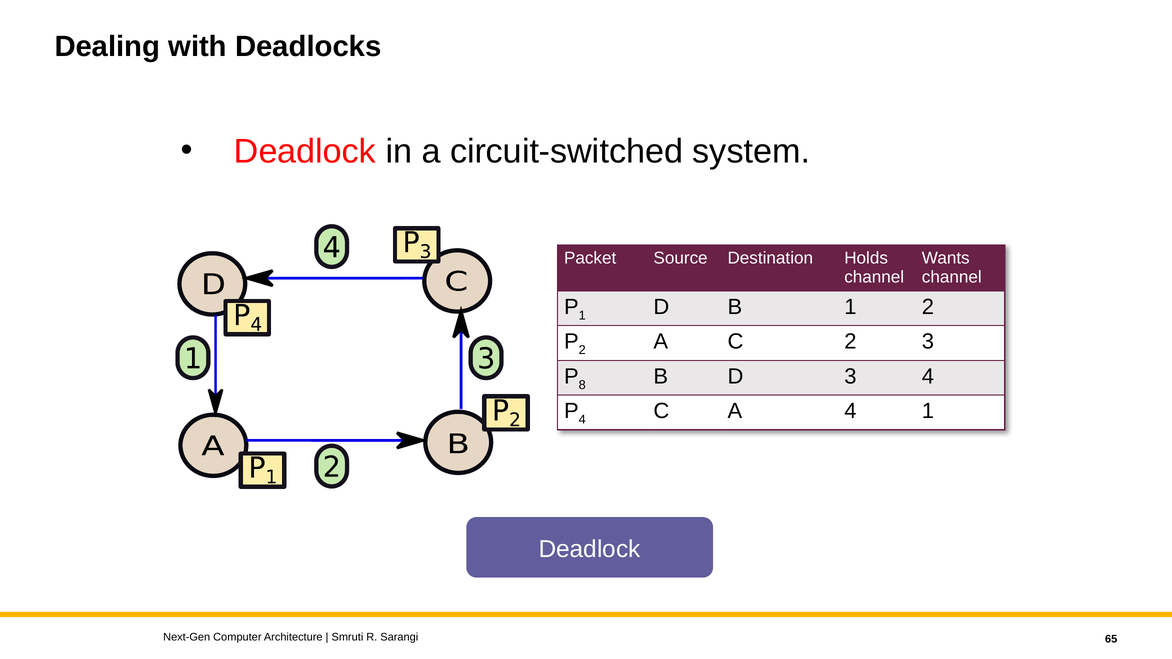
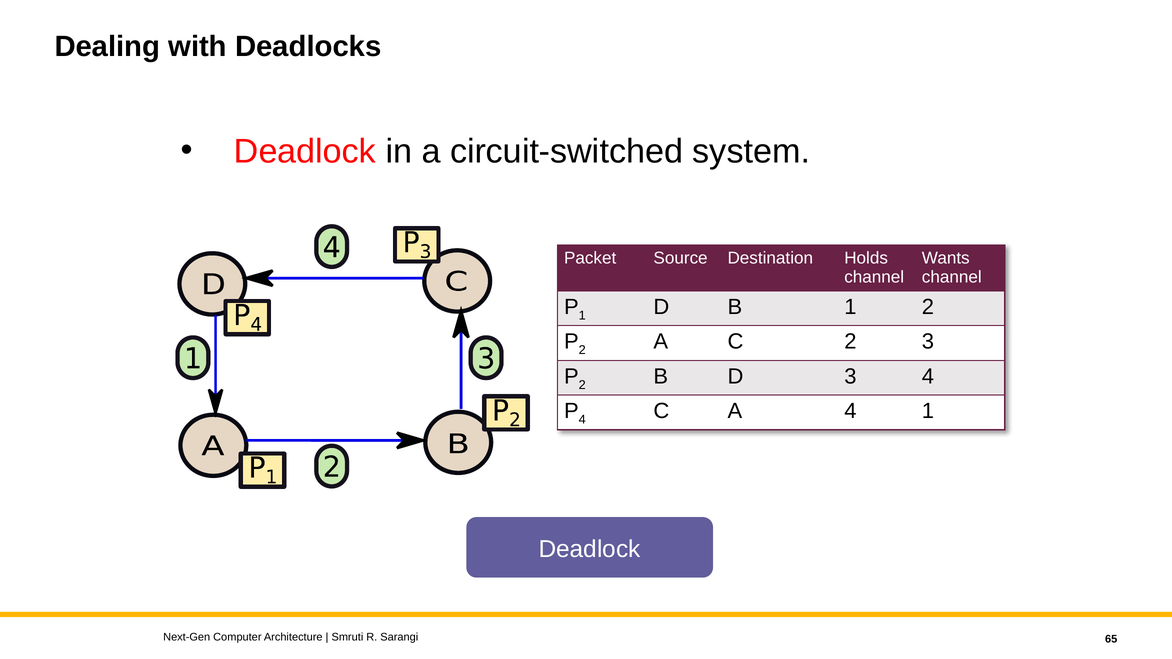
8 at (582, 385): 8 -> 2
